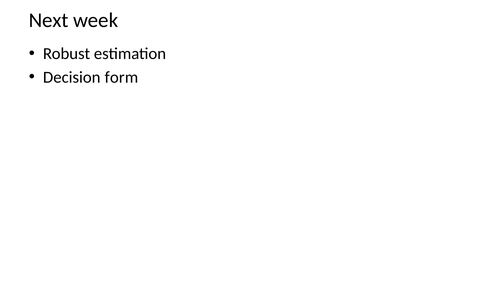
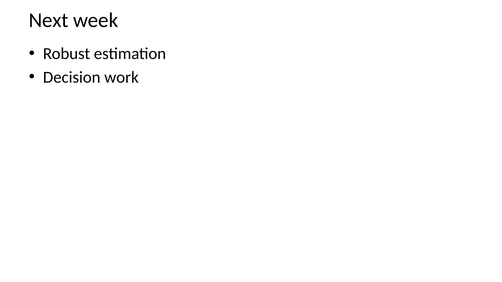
form: form -> work
